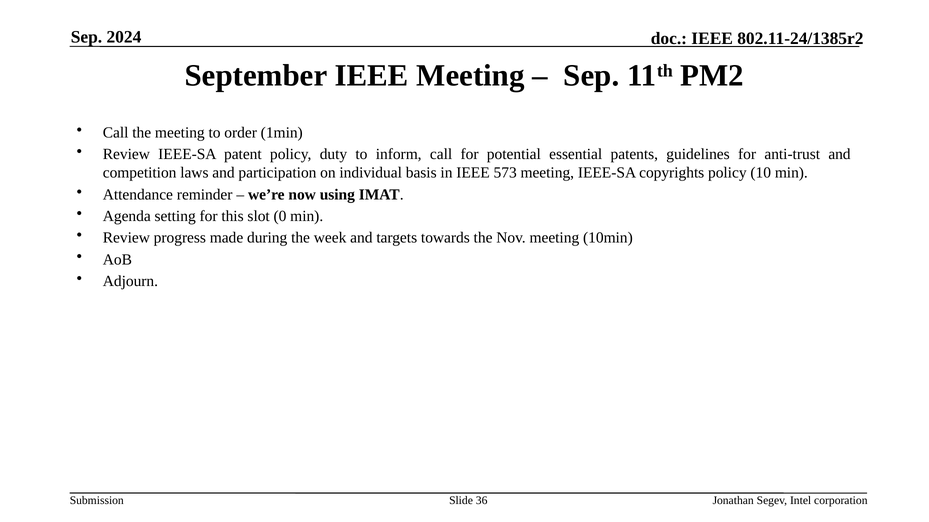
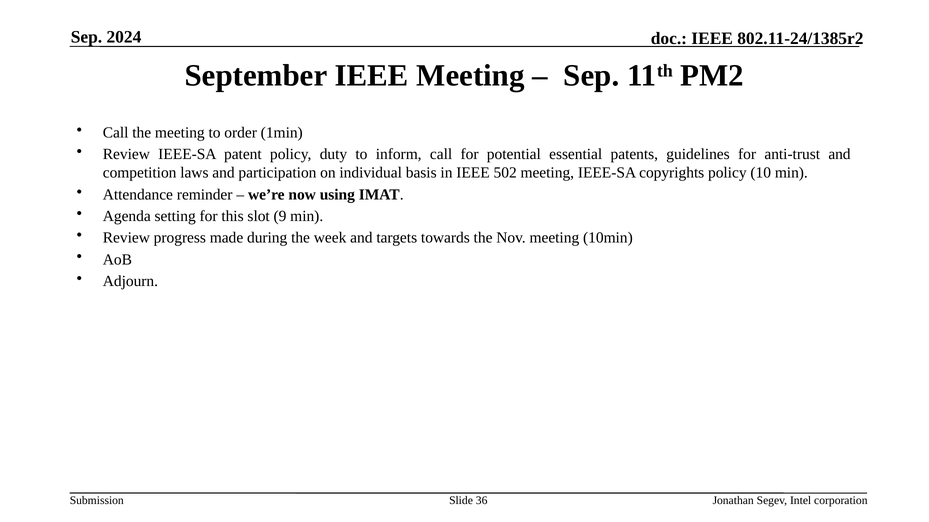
573: 573 -> 502
0: 0 -> 9
